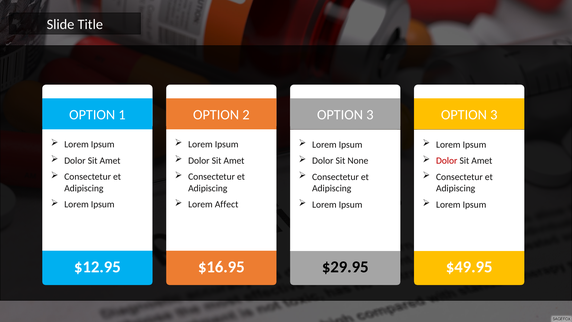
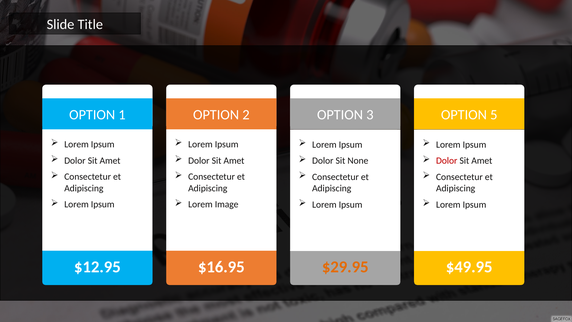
3 at (494, 115): 3 -> 5
Affect: Affect -> Image
$29.95 colour: black -> orange
